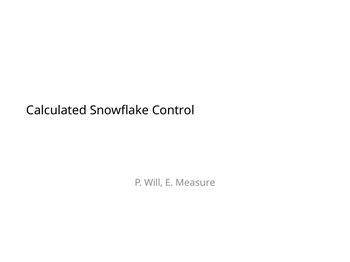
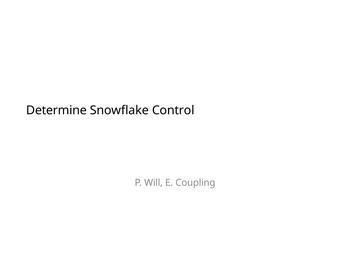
Calculated: Calculated -> Determine
Measure: Measure -> Coupling
